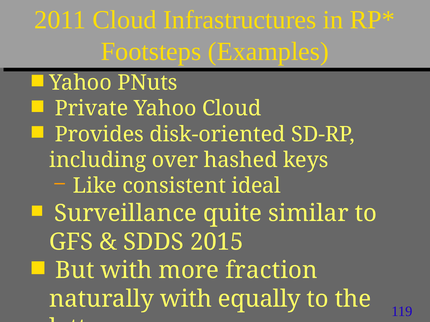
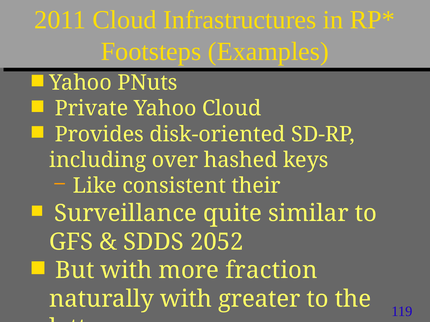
ideal: ideal -> their
2015: 2015 -> 2052
equally: equally -> greater
